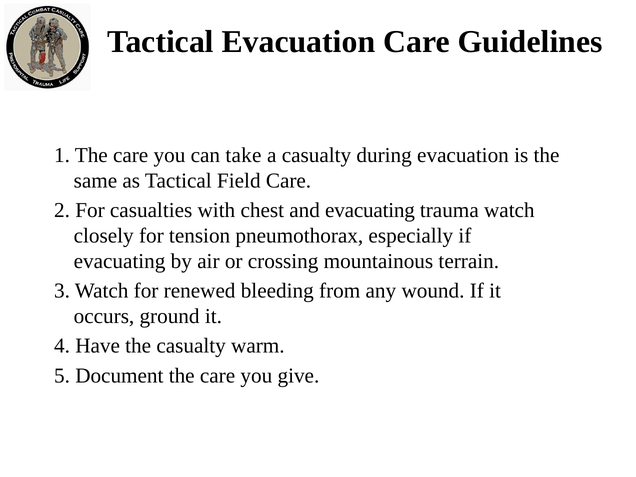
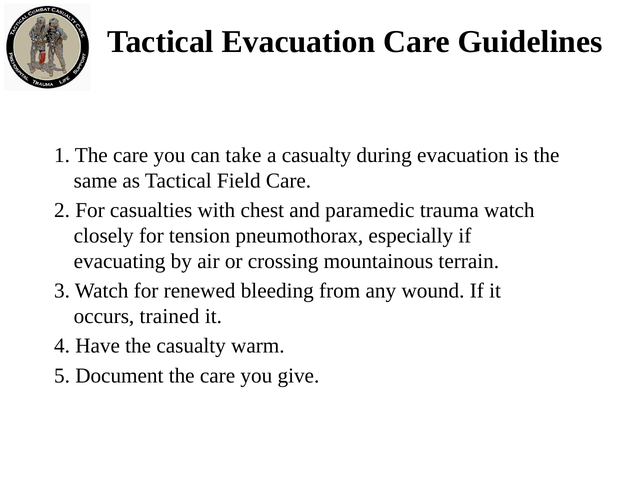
and evacuating: evacuating -> paramedic
ground: ground -> trained
